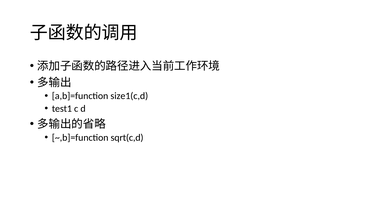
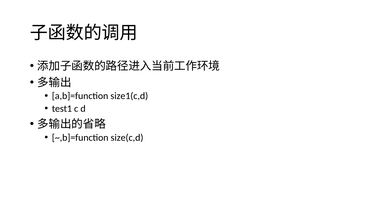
sqrt(c,d: sqrt(c,d -> size(c,d
